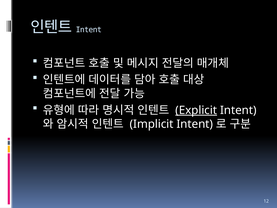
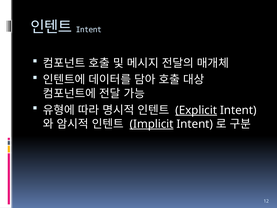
Implicit underline: none -> present
